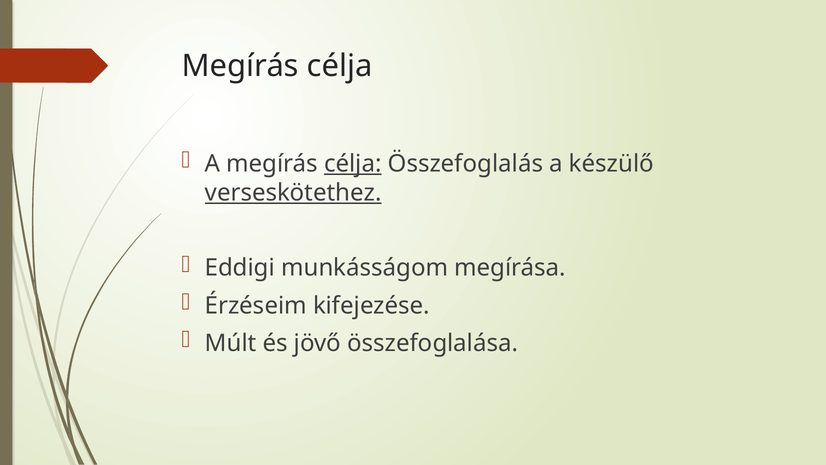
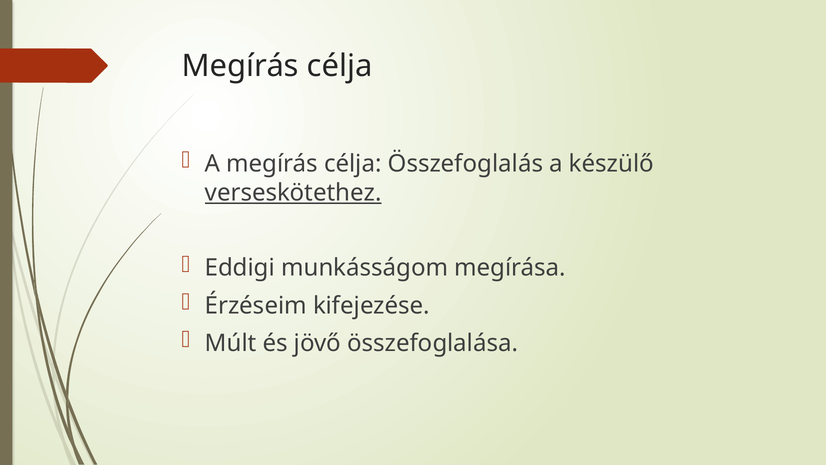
célja at (353, 164) underline: present -> none
